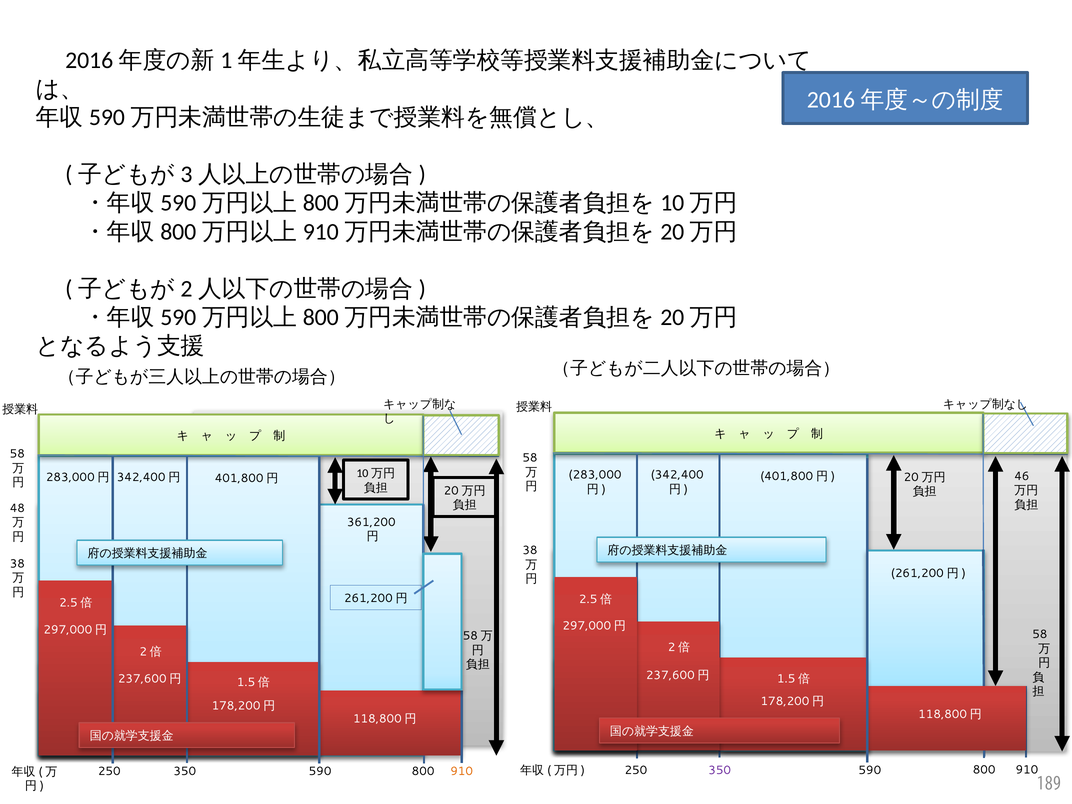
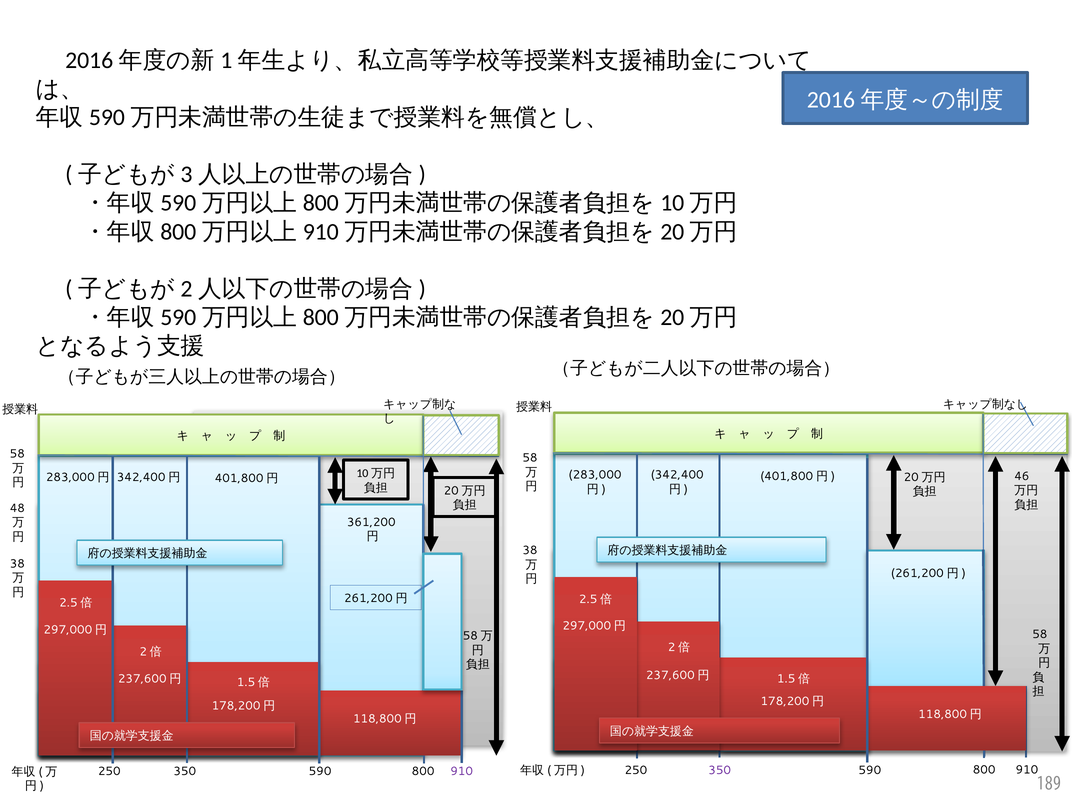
910 at (462, 771) colour: orange -> purple
